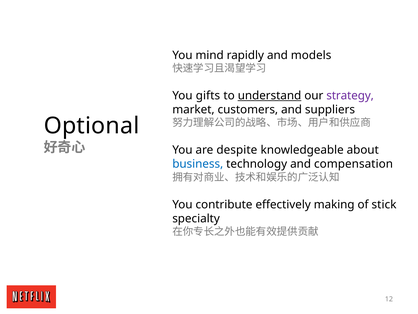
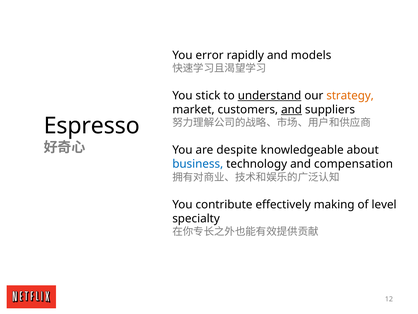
mind: mind -> error
gifts: gifts -> stick
strategy colour: purple -> orange
and at (292, 109) underline: none -> present
Optional: Optional -> Espresso
stick: stick -> level
